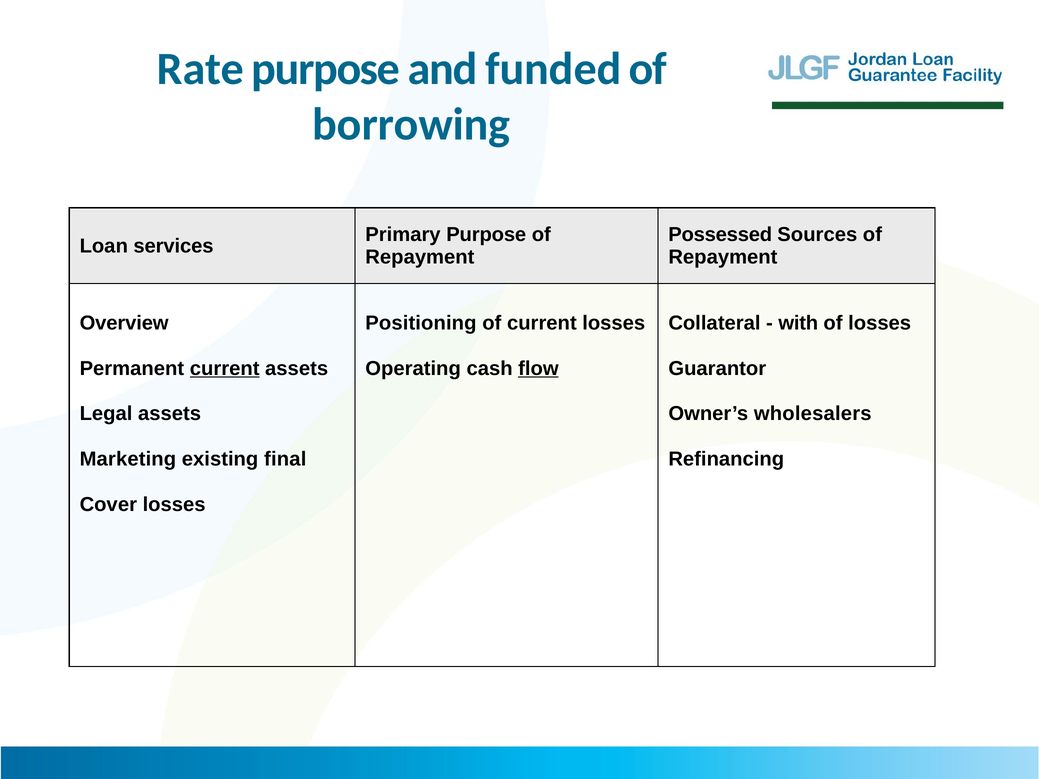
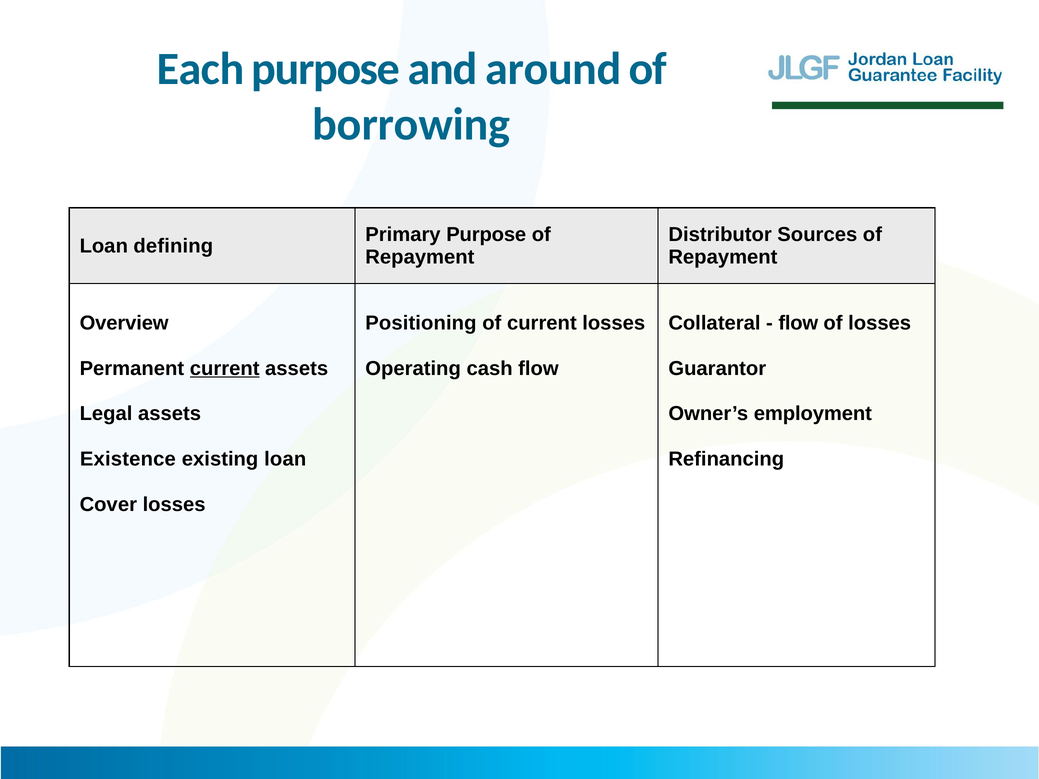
Rate: Rate -> Each
funded: funded -> around
Possessed: Possessed -> Distributor
services: services -> defining
with at (798, 323): with -> flow
flow at (538, 369) underline: present -> none
wholesalers: wholesalers -> employment
Marketing: Marketing -> Existence
existing final: final -> loan
